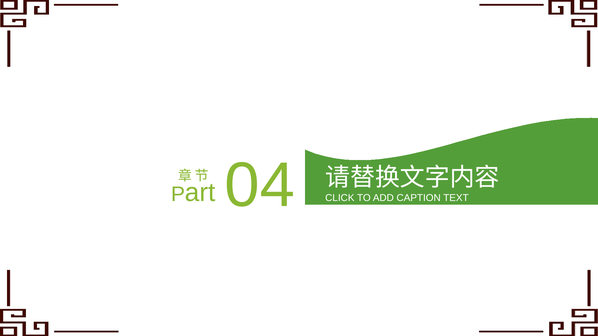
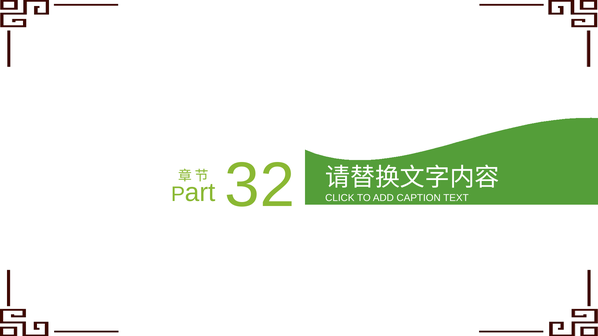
04: 04 -> 32
